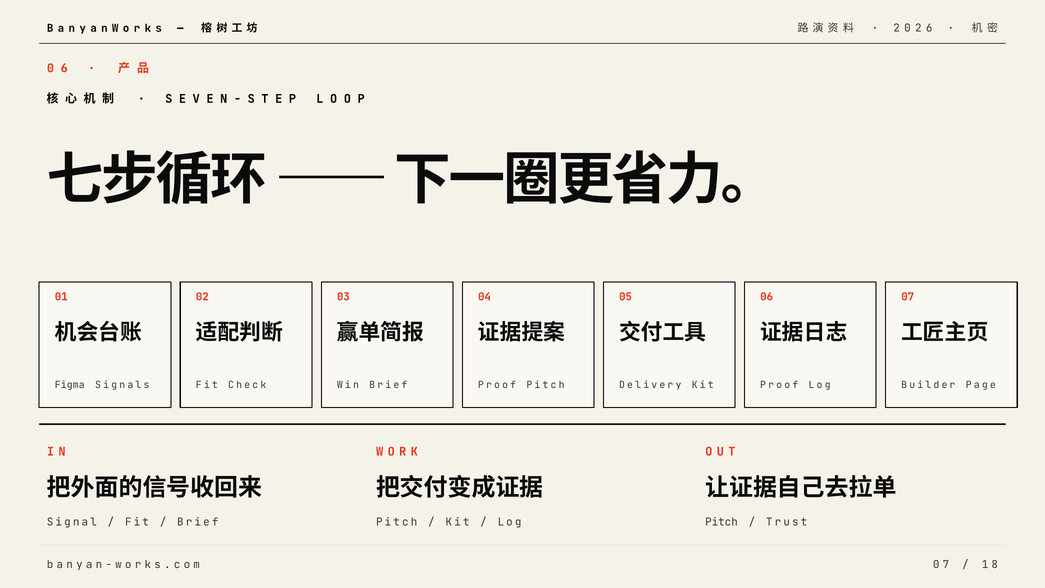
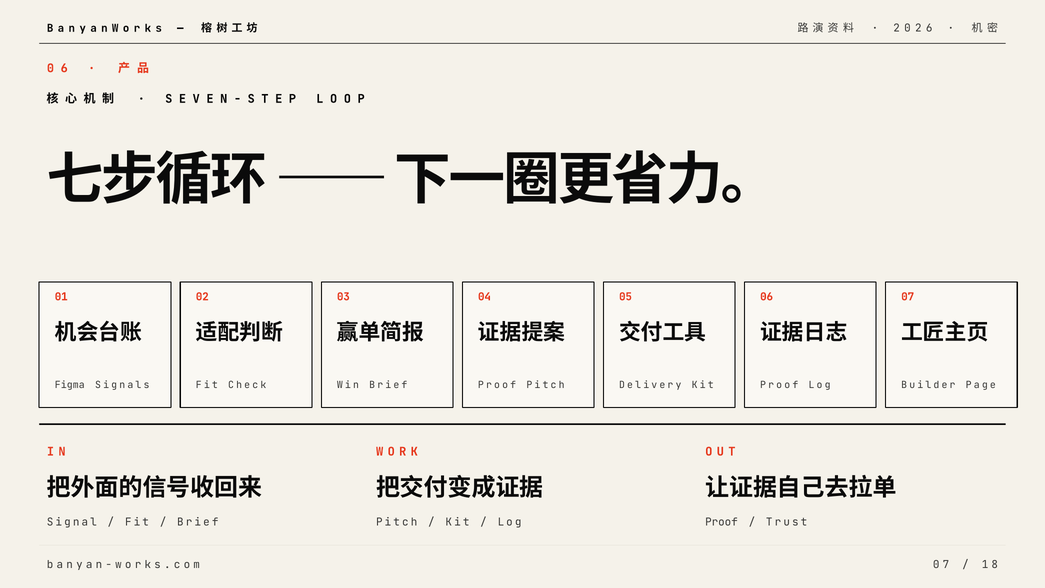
Pitch at (722, 522): Pitch -> Proof
